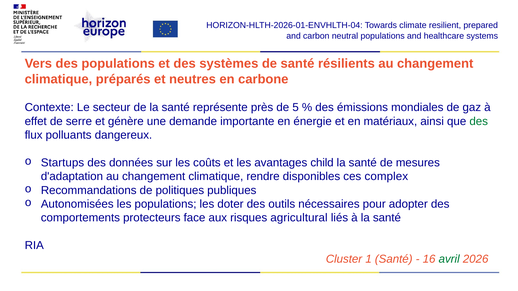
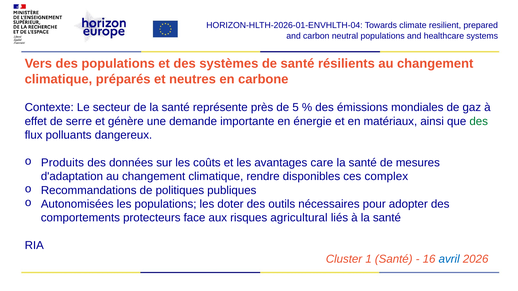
Startups: Startups -> Produits
child: child -> care
avril colour: green -> blue
